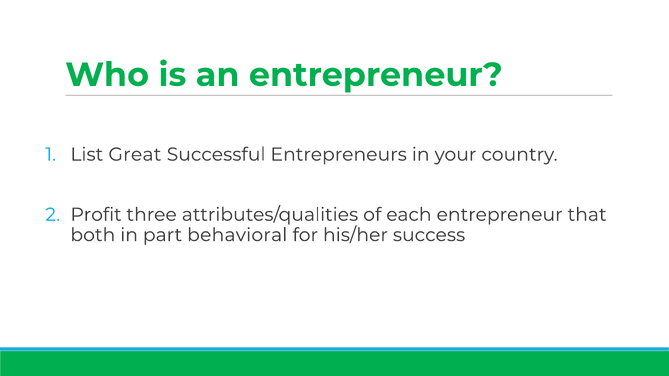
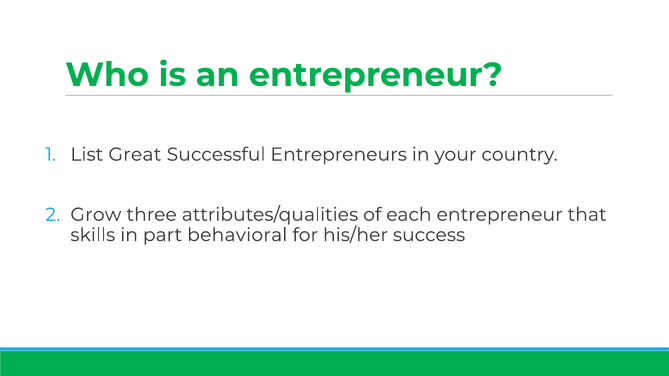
Profit: Profit -> Grow
both: both -> skills
